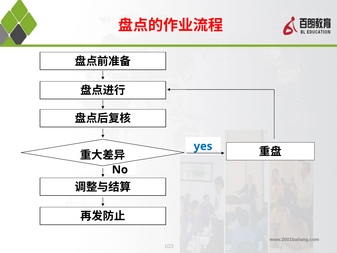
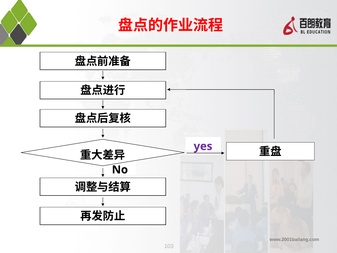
yes colour: blue -> purple
